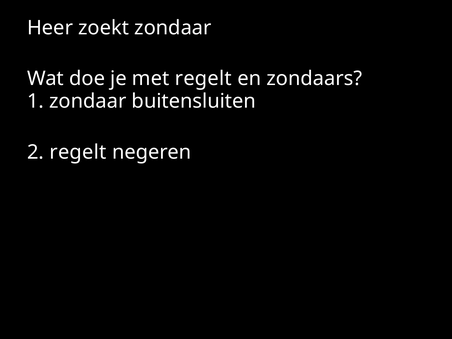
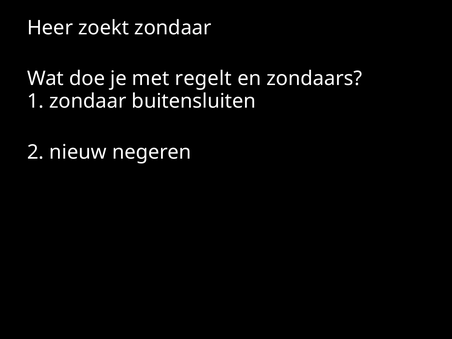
2 regelt: regelt -> nieuw
